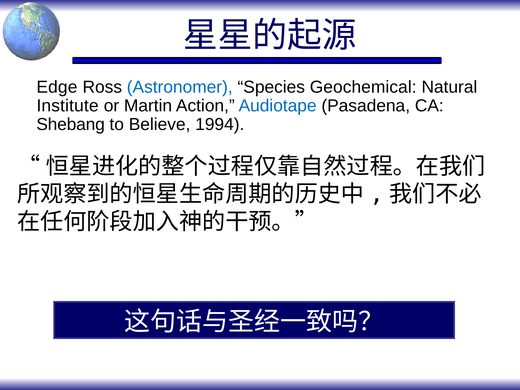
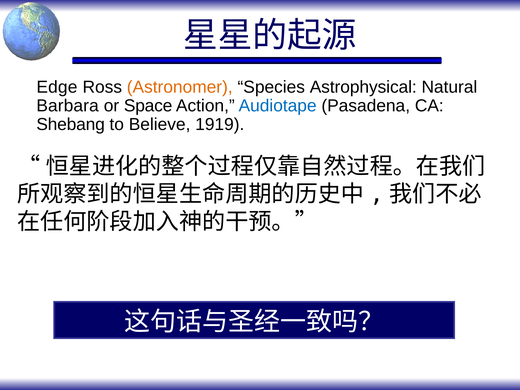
Astronomer colour: blue -> orange
Geochemical: Geochemical -> Astrophysical
Institute: Institute -> Barbara
Martin: Martin -> Space
1994: 1994 -> 1919
